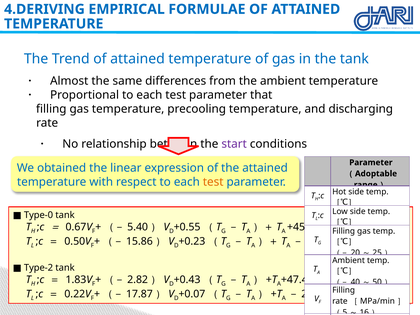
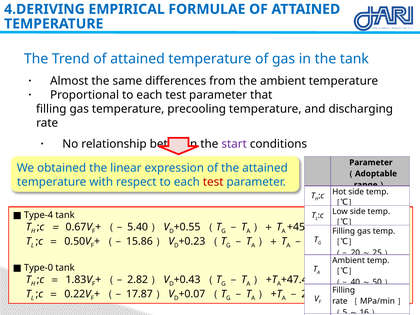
test at (213, 182) colour: orange -> red
Type-0: Type-0 -> Type-4
Type-2: Type-2 -> Type-0
